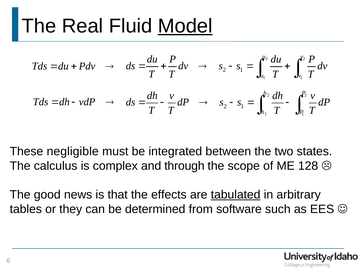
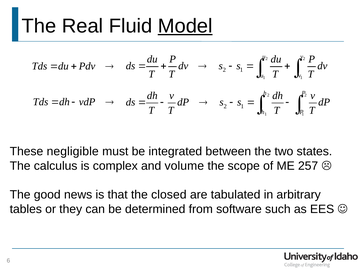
through: through -> volume
128: 128 -> 257
effects: effects -> closed
tabulated underline: present -> none
